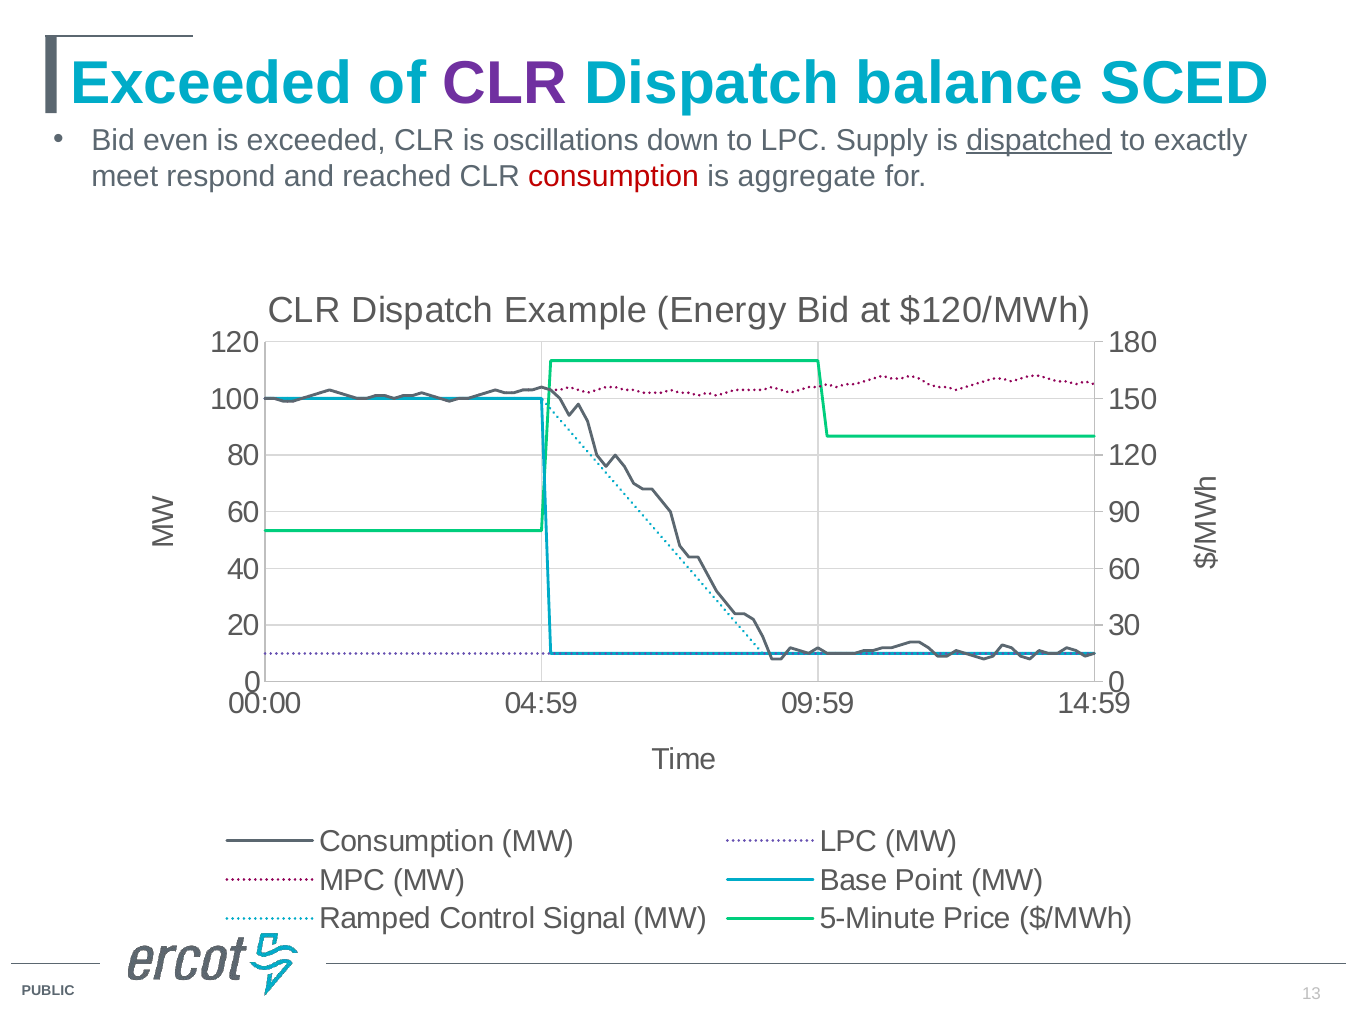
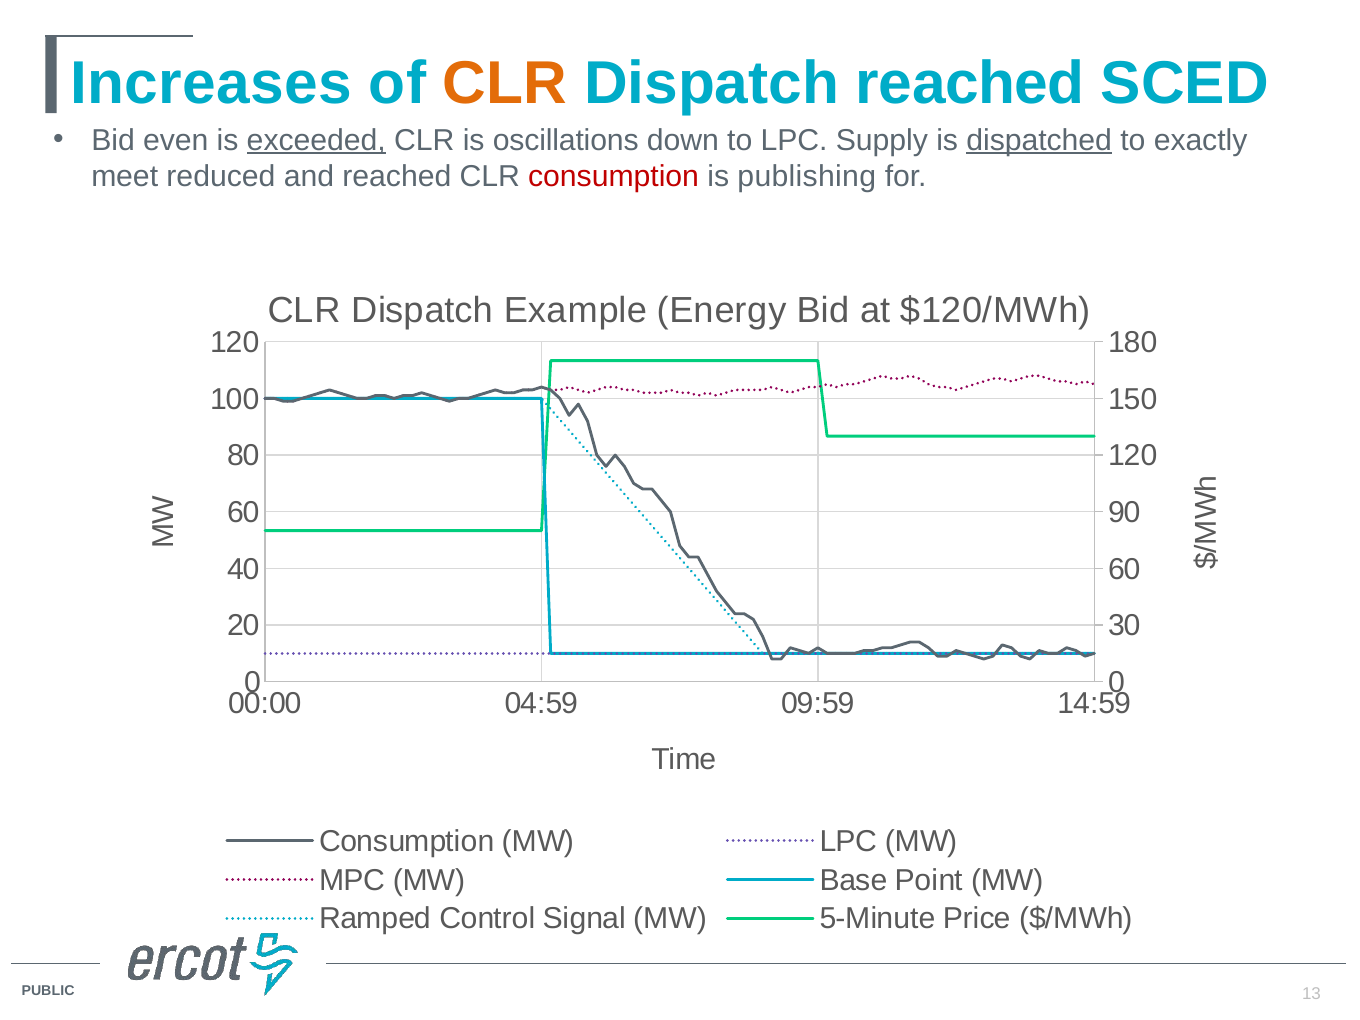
Exceeded at (211, 83): Exceeded -> Increases
CLR at (505, 83) colour: purple -> orange
Dispatch balance: balance -> reached
exceeded at (316, 140) underline: none -> present
respond: respond -> reduced
aggregate: aggregate -> publishing
